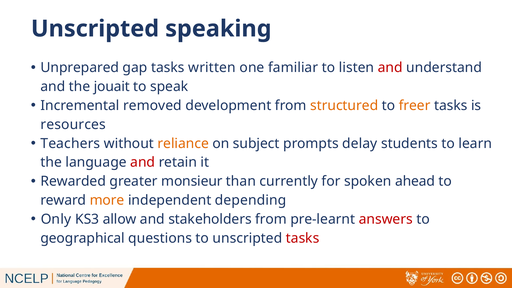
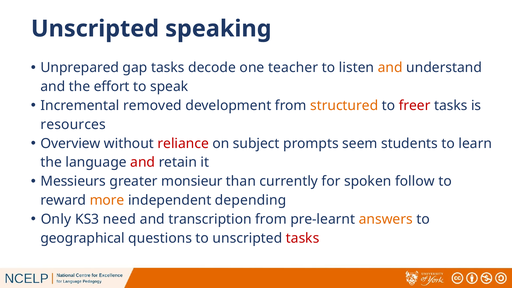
written: written -> decode
familiar: familiar -> teacher
and at (390, 68) colour: red -> orange
jouait: jouait -> effort
freer colour: orange -> red
Teachers: Teachers -> Overview
reliance colour: orange -> red
delay: delay -> seem
Rewarded: Rewarded -> Messieurs
ahead: ahead -> follow
allow: allow -> need
stakeholders: stakeholders -> transcription
answers colour: red -> orange
